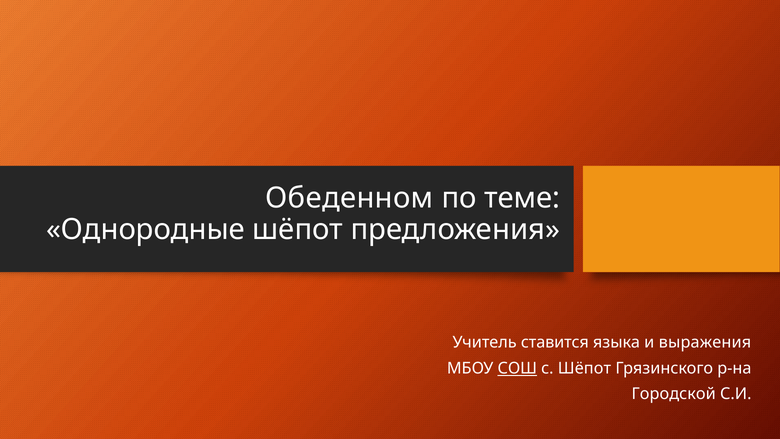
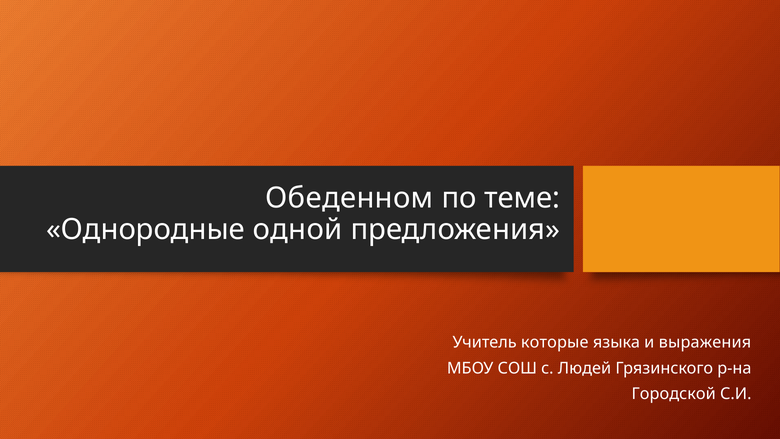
Однородные шёпот: шёпот -> одной
ставится: ставится -> которые
СОШ underline: present -> none
с Шёпот: Шёпот -> Людей
